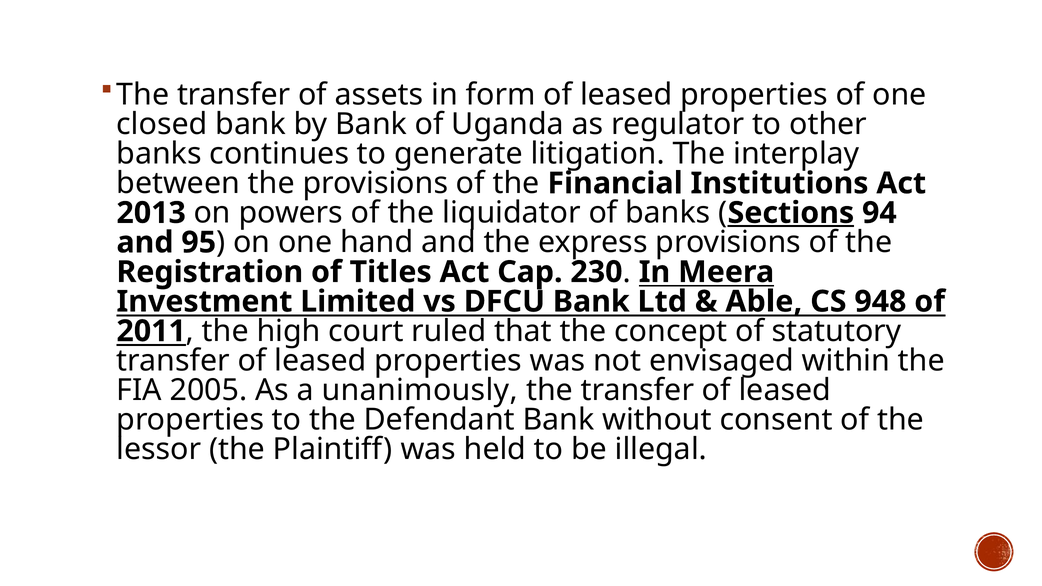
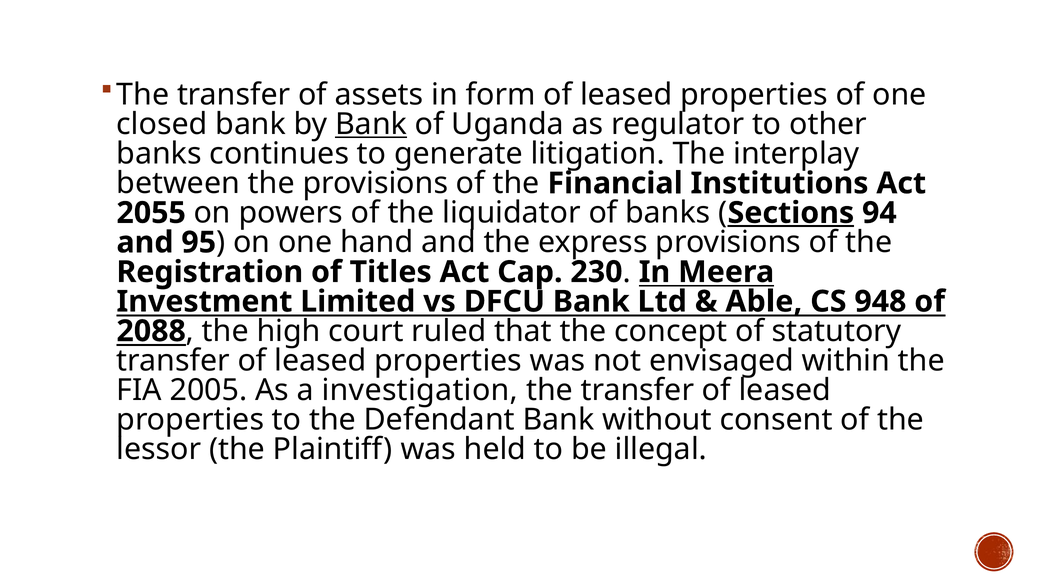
Bank at (371, 124) underline: none -> present
2013: 2013 -> 2055
2011: 2011 -> 2088
unanimously: unanimously -> investigation
